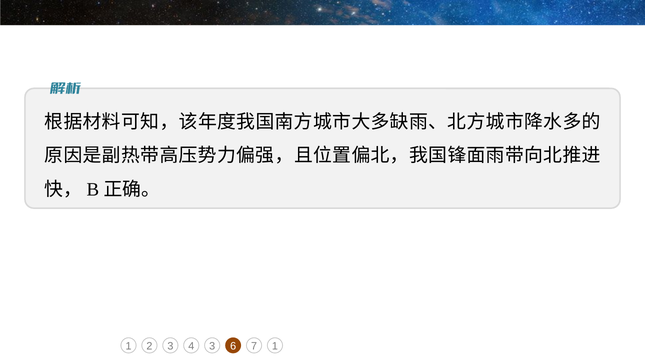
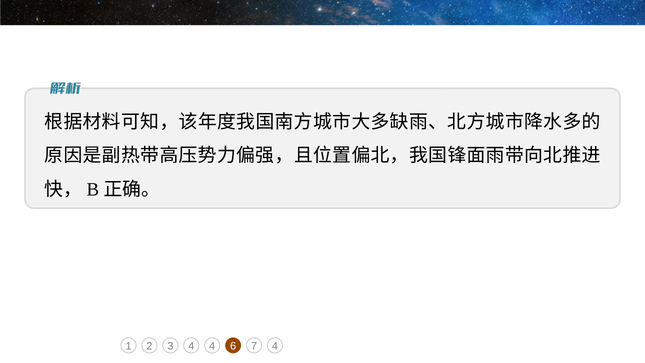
4 3: 3 -> 4
7 1: 1 -> 4
